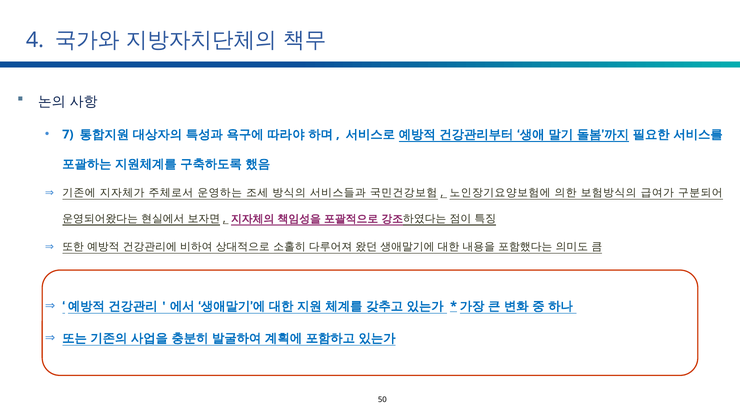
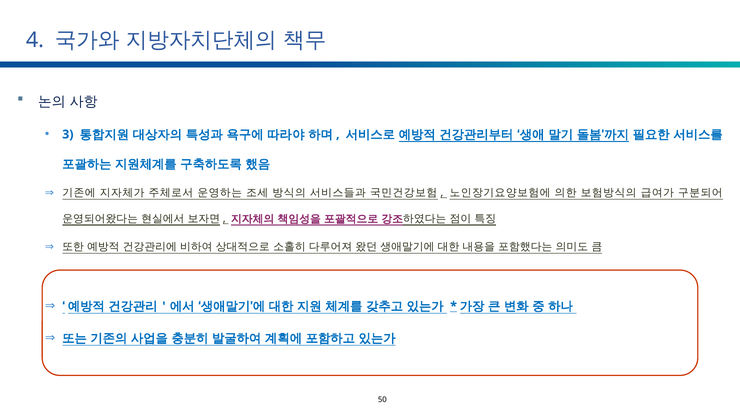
7: 7 -> 3
